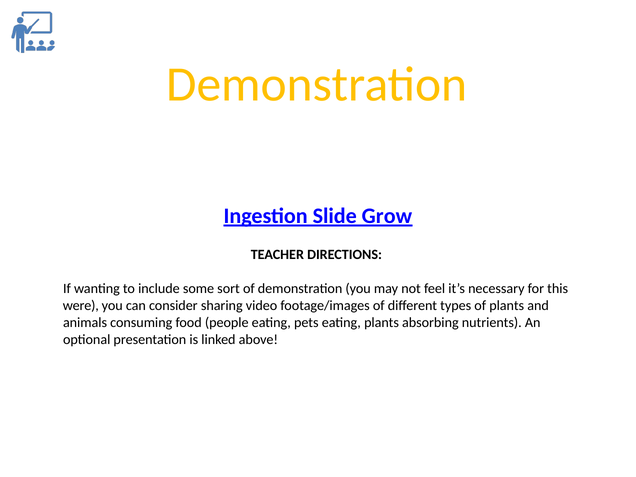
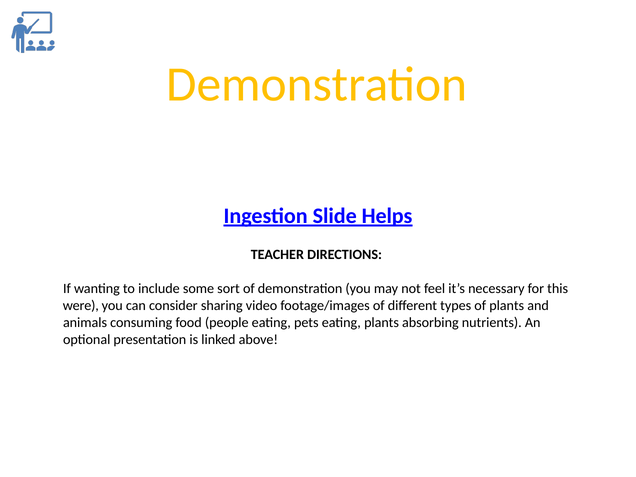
Grow: Grow -> Helps
